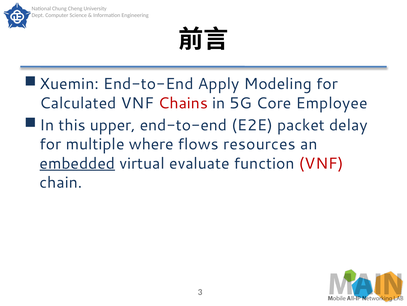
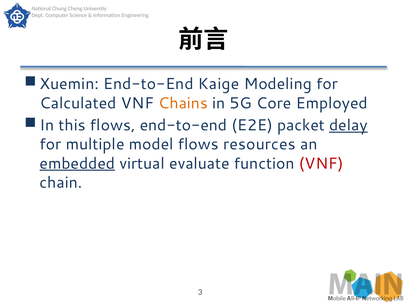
Apply: Apply -> Kaige
Chains colour: red -> orange
Employee: Employee -> Employed
this upper: upper -> flows
delay underline: none -> present
where: where -> model
